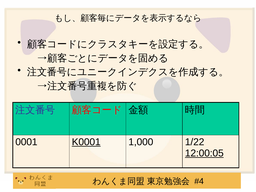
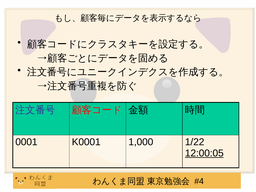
K0001 underline: present -> none
